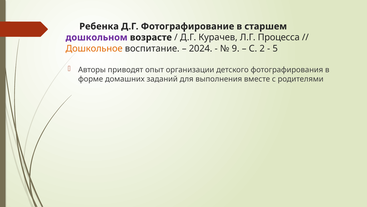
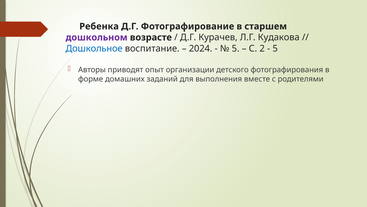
Процесса: Процесса -> Кудакова
Дошкольное colour: orange -> blue
9 at (236, 48): 9 -> 5
